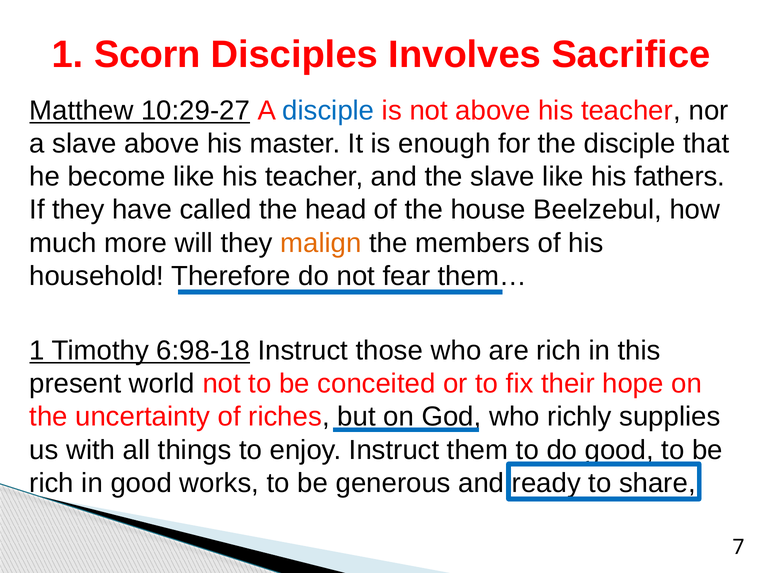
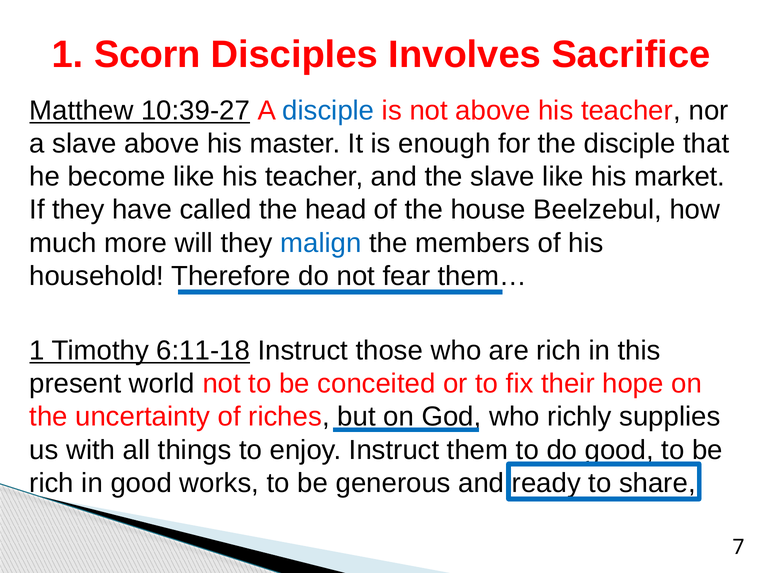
10:29-27: 10:29-27 -> 10:39-27
fathers: fathers -> market
malign colour: orange -> blue
6:98-18: 6:98-18 -> 6:11-18
